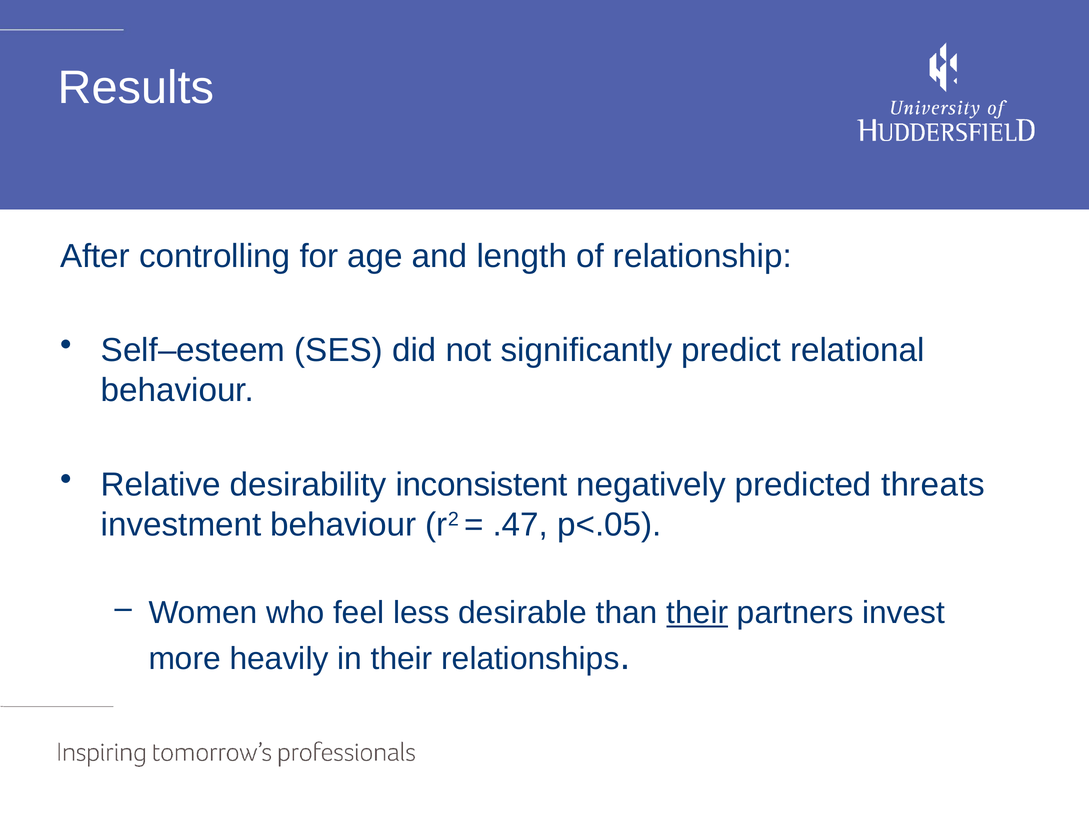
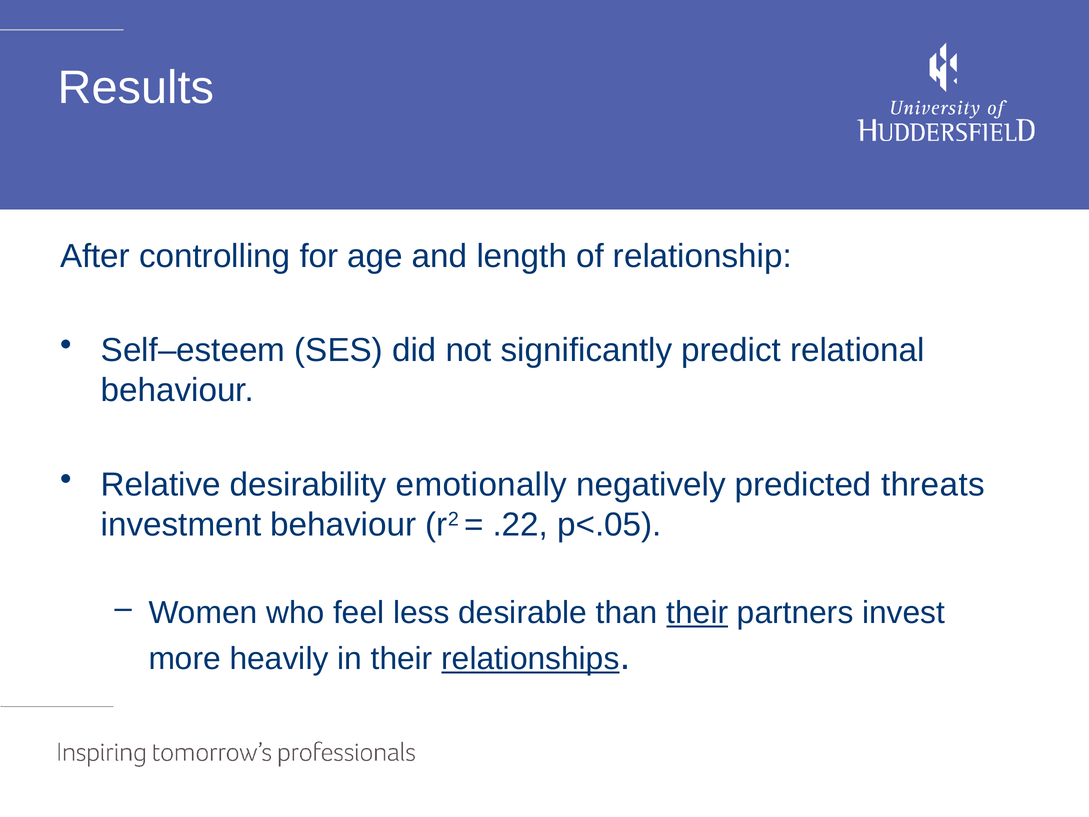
inconsistent: inconsistent -> emotionally
.47: .47 -> .22
relationships underline: none -> present
